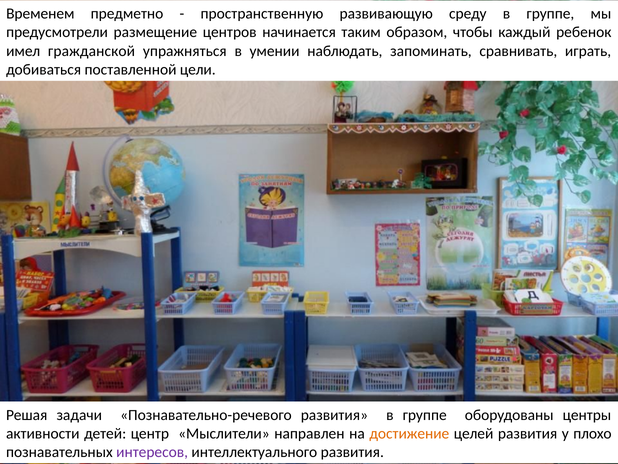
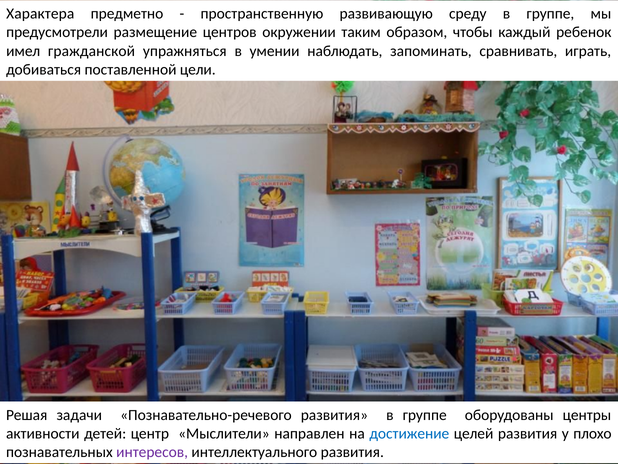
Временем: Временем -> Характера
начинается: начинается -> окружении
достижение colour: orange -> blue
